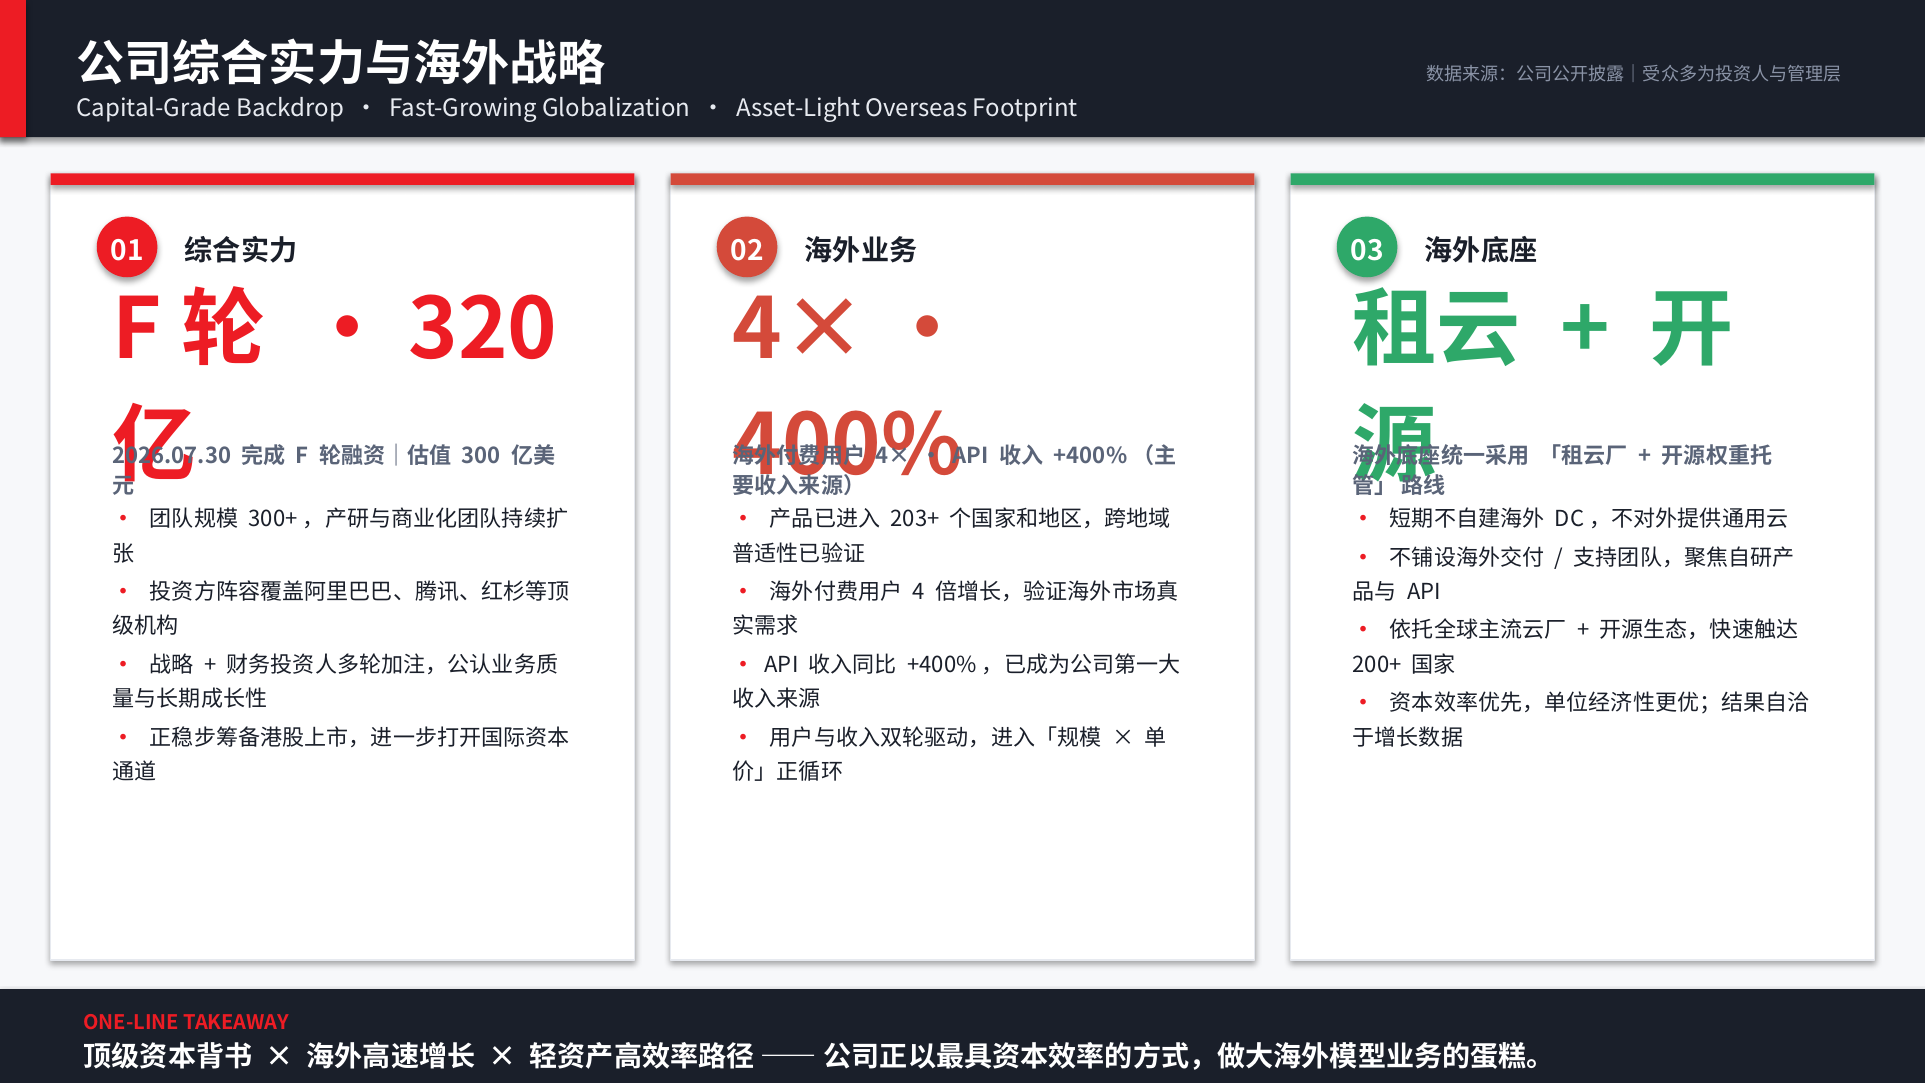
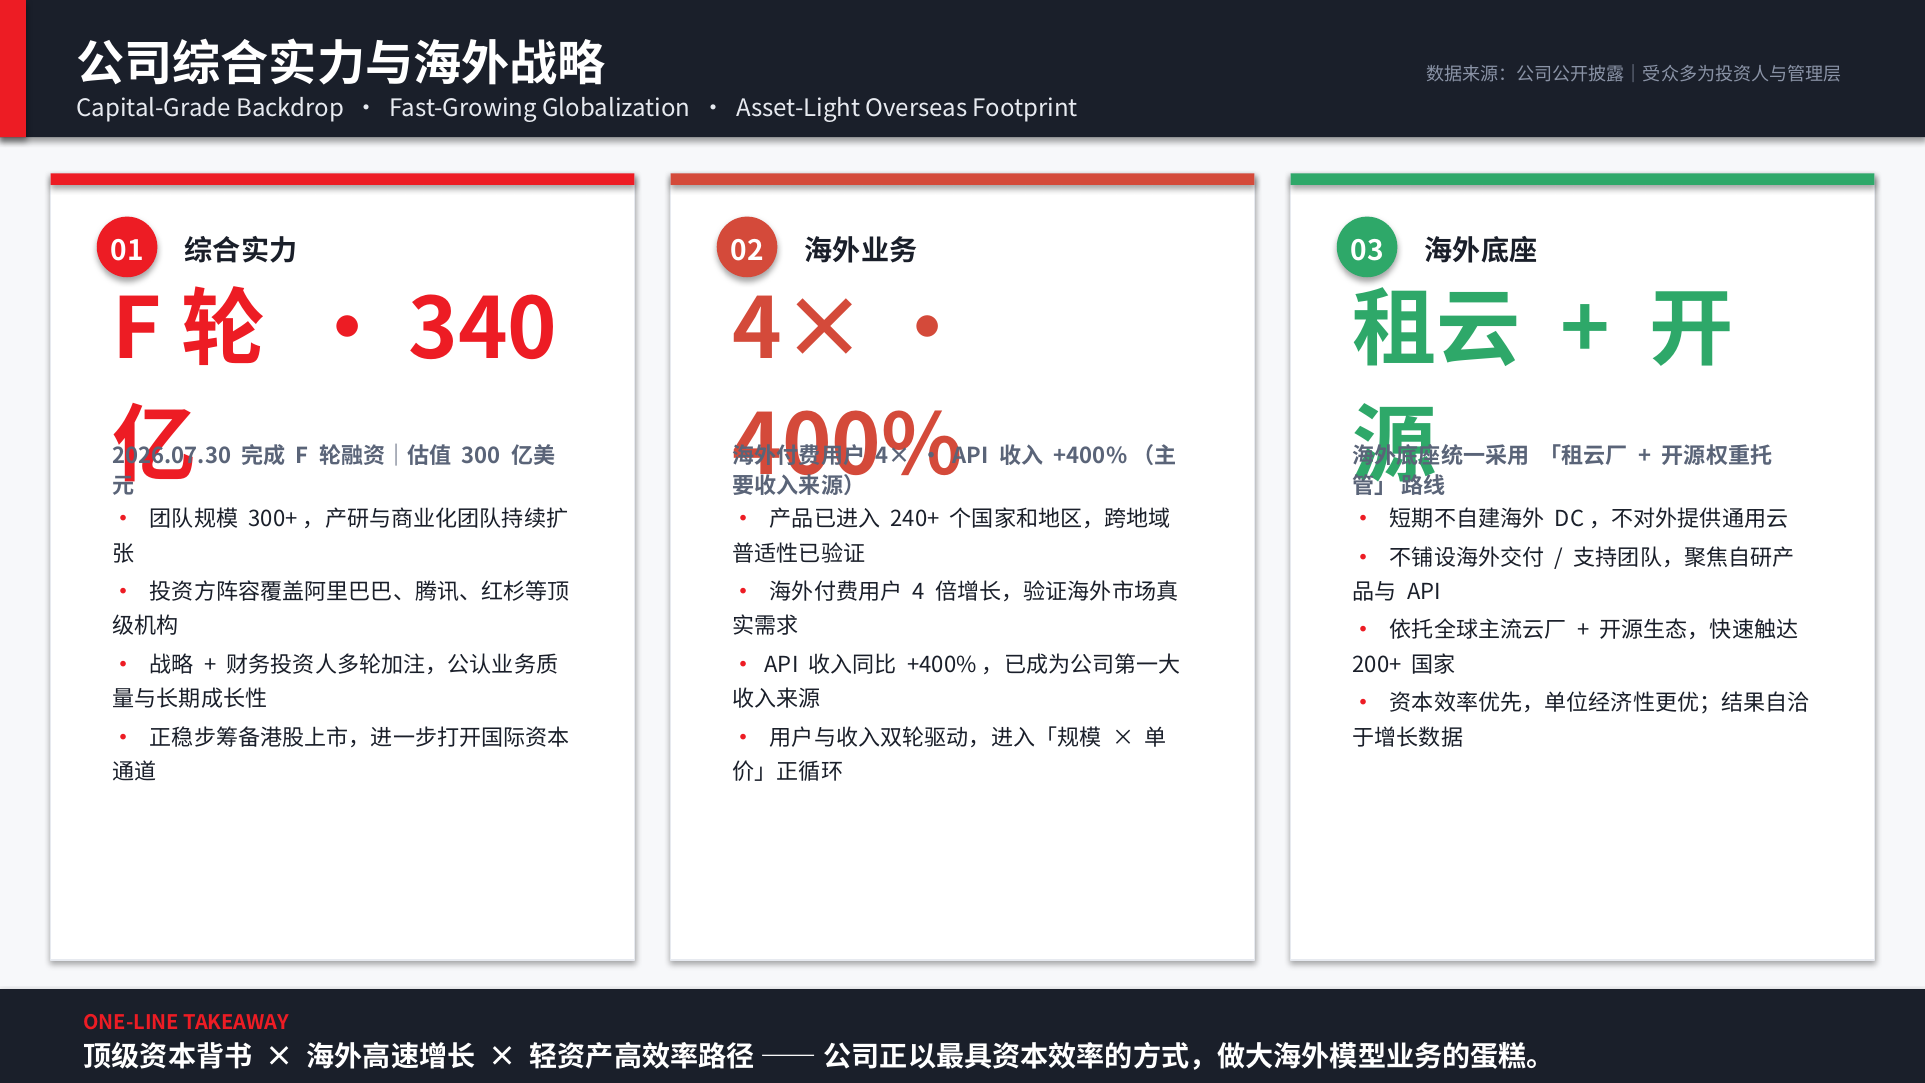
320: 320 -> 340
203+: 203+ -> 240+
